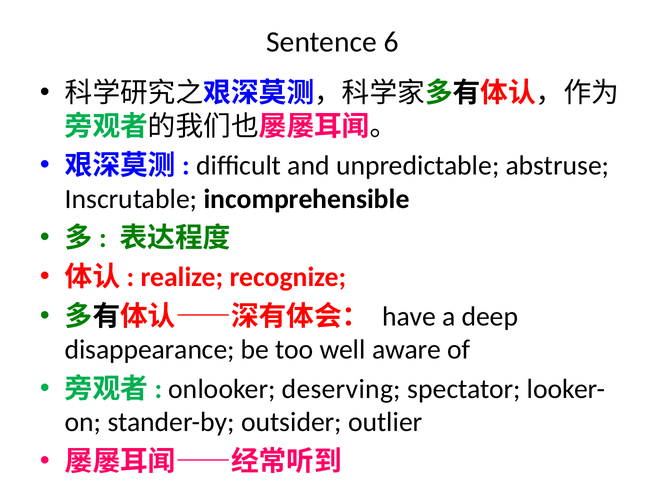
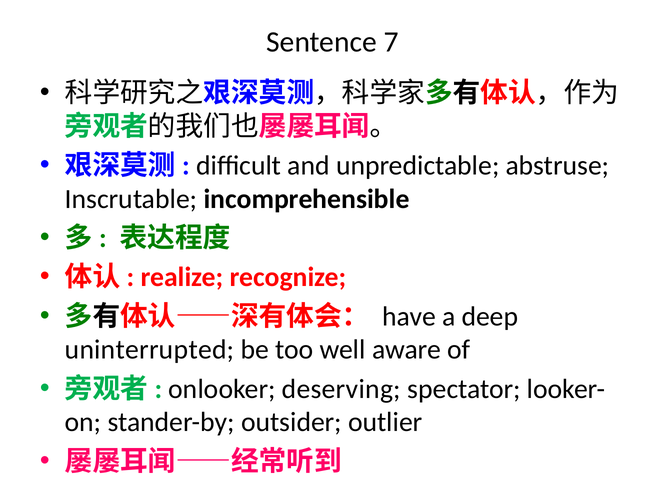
6: 6 -> 7
disappearance: disappearance -> uninterrupted
